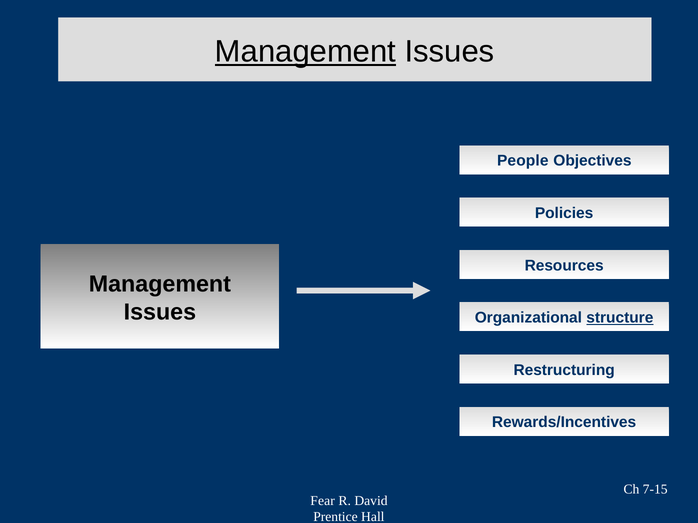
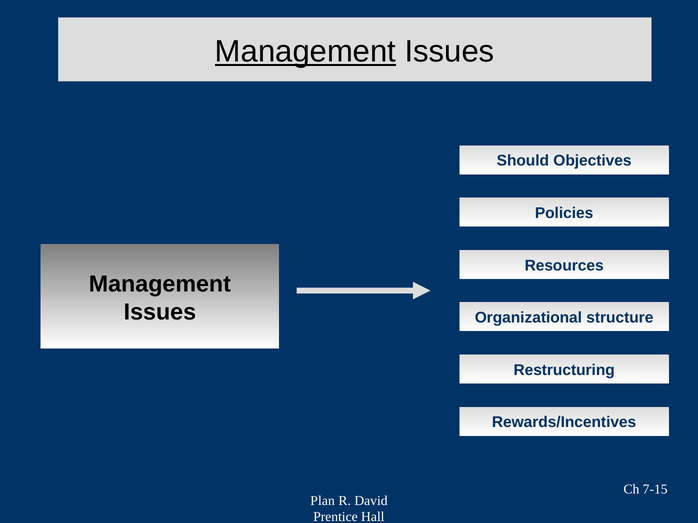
People: People -> Should
structure underline: present -> none
Fear: Fear -> Plan
